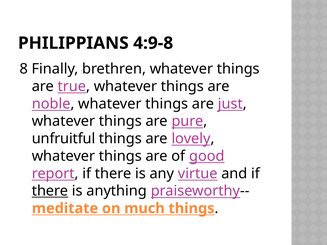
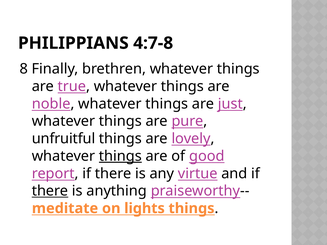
4:9-8: 4:9-8 -> 4:7-8
things at (120, 156) underline: none -> present
much: much -> lights
